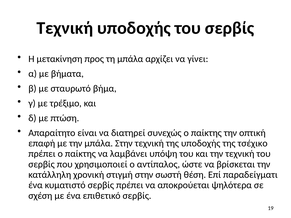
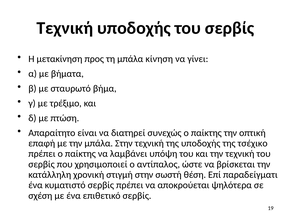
αρχίζει: αρχίζει -> κίνηση
